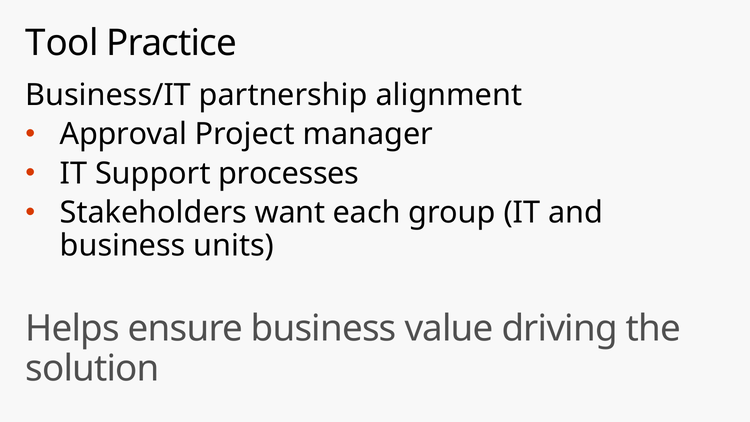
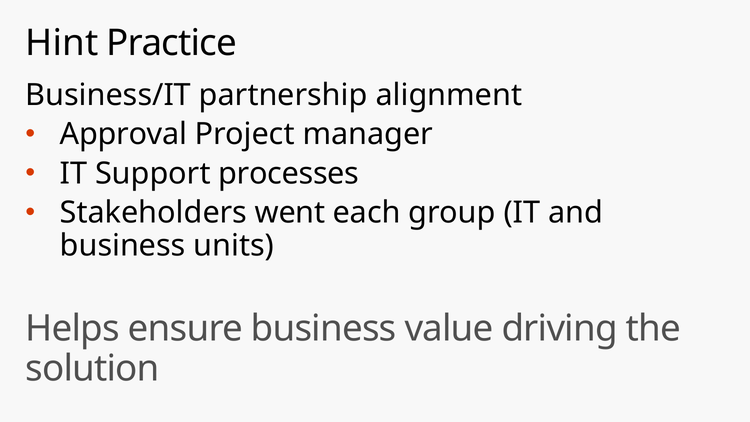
Tool: Tool -> Hint
want: want -> went
